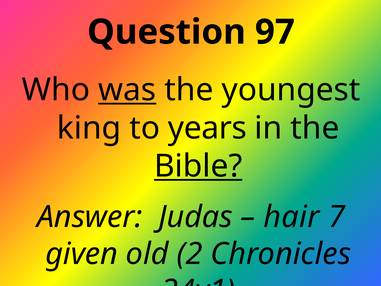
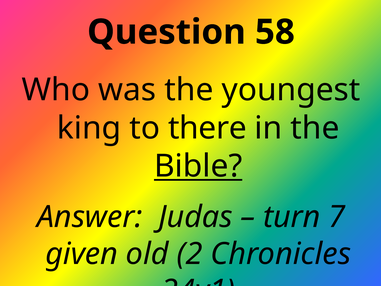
97: 97 -> 58
was underline: present -> none
years: years -> there
hair: hair -> turn
